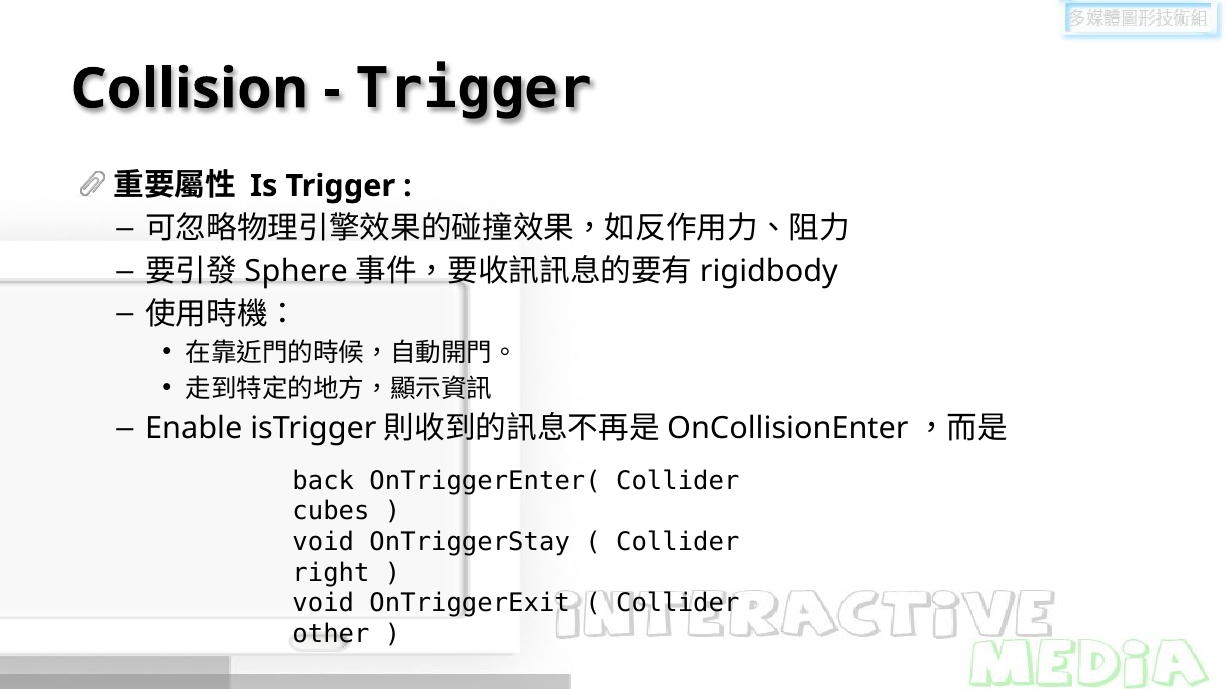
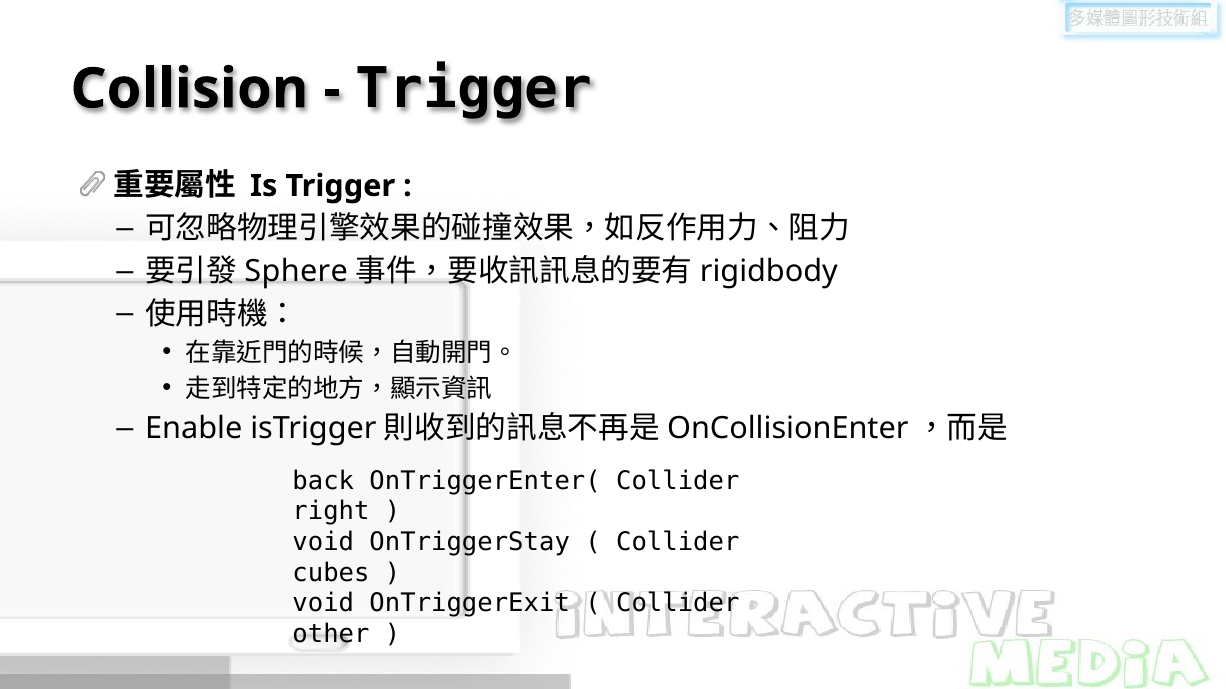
cubes: cubes -> right
right: right -> cubes
